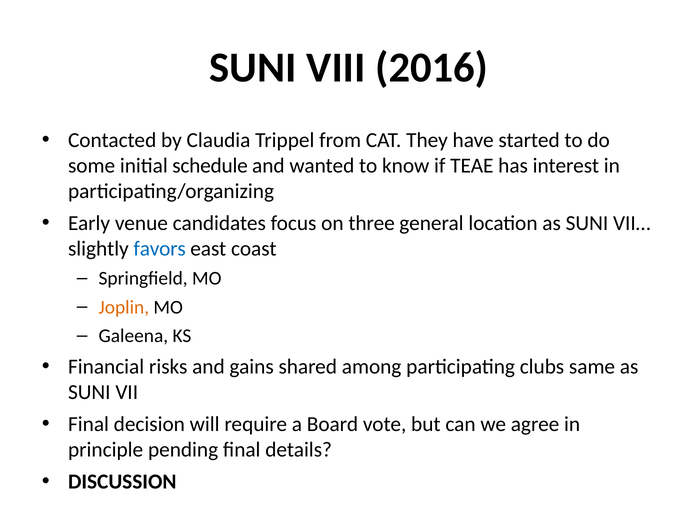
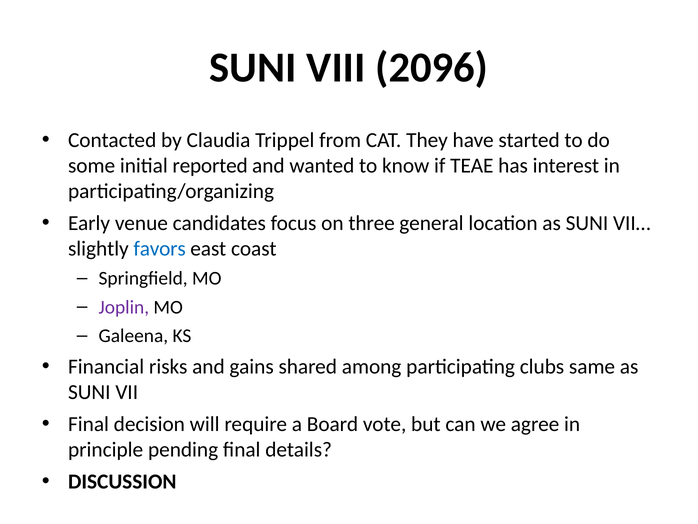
2016: 2016 -> 2096
schedule: schedule -> reported
Joplin colour: orange -> purple
